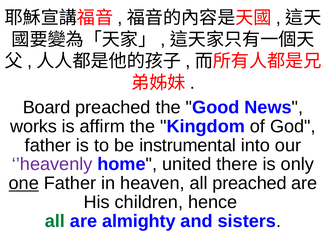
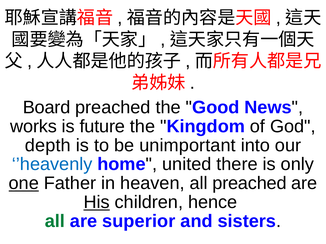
affirm: affirm -> future
father at (48, 146): father -> depth
instrumental: instrumental -> unimportant
’heavenly colour: purple -> blue
His underline: none -> present
almighty: almighty -> superior
